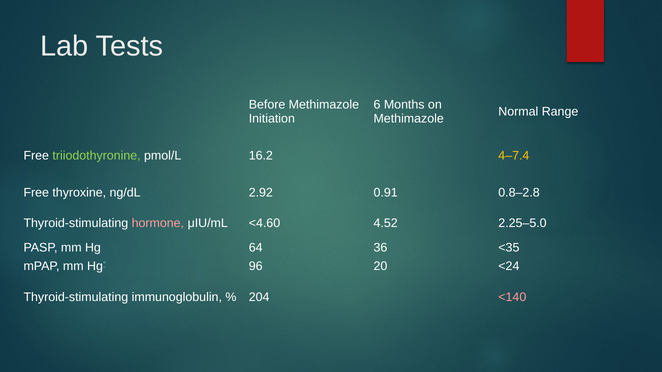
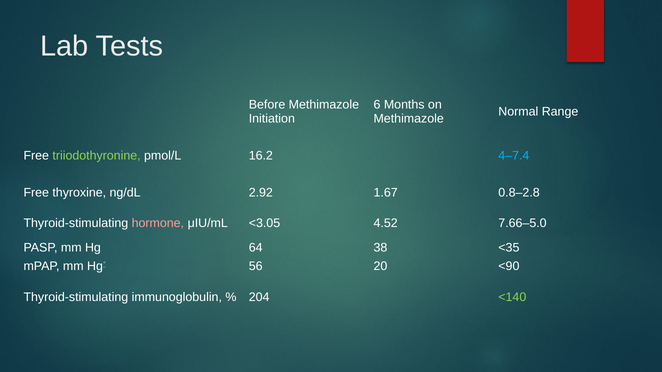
4–7.4 colour: yellow -> light blue
0.91: 0.91 -> 1.67
<4.60: <4.60 -> <3.05
2.25–5.0: 2.25–5.0 -> 7.66–5.0
36: 36 -> 38
96: 96 -> 56
<24: <24 -> <90
<140 colour: pink -> light green
